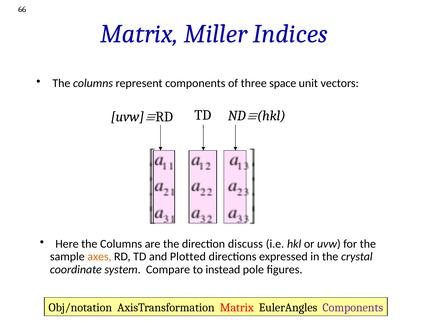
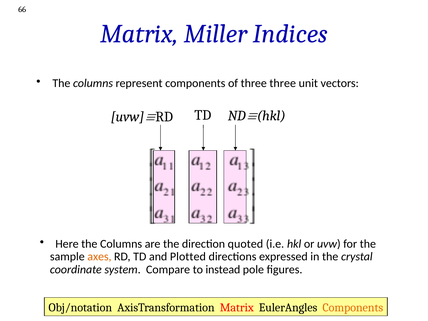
three space: space -> three
discuss: discuss -> quoted
Components at (353, 308) colour: purple -> orange
